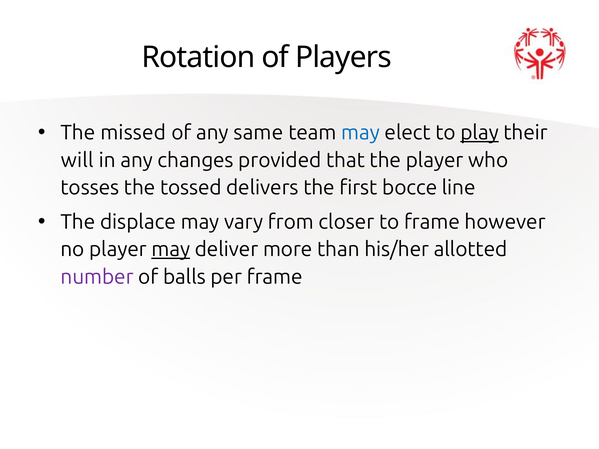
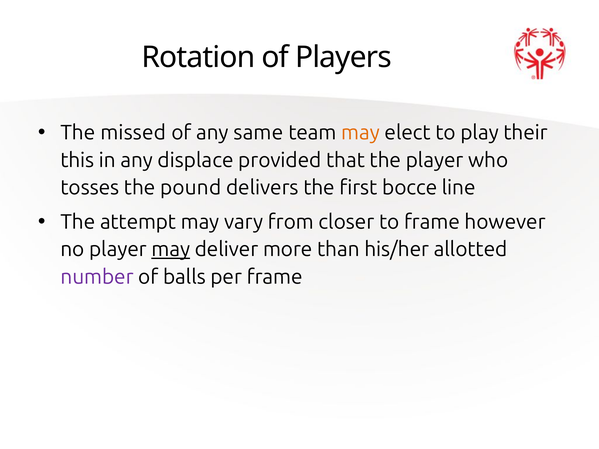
may at (361, 133) colour: blue -> orange
play underline: present -> none
will: will -> this
changes: changes -> displace
tossed: tossed -> pound
displace: displace -> attempt
